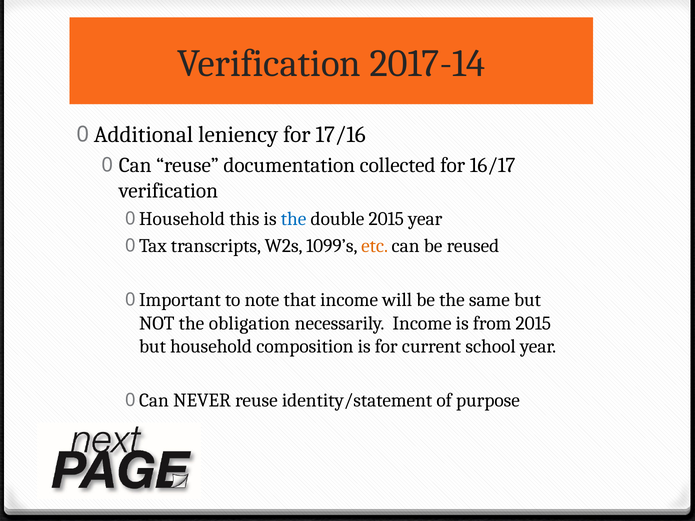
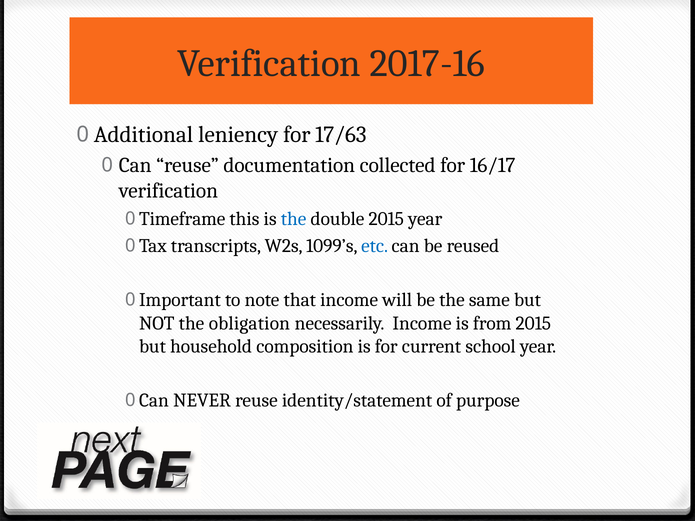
2017-14: 2017-14 -> 2017-16
17/16: 17/16 -> 17/63
Household at (182, 219): Household -> Timeframe
etc colour: orange -> blue
